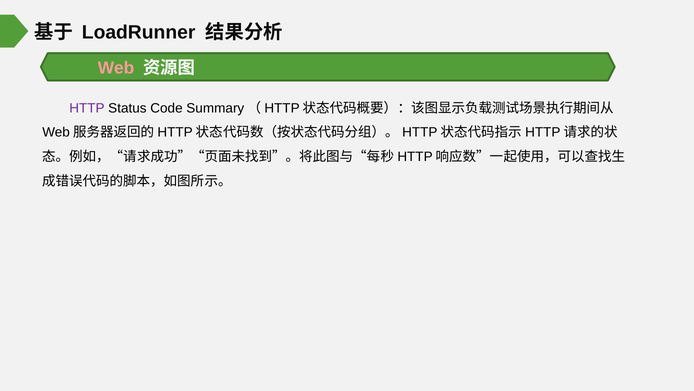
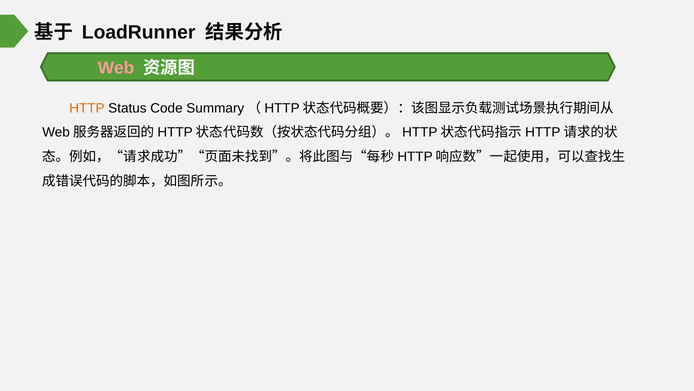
HTTP colour: purple -> orange
